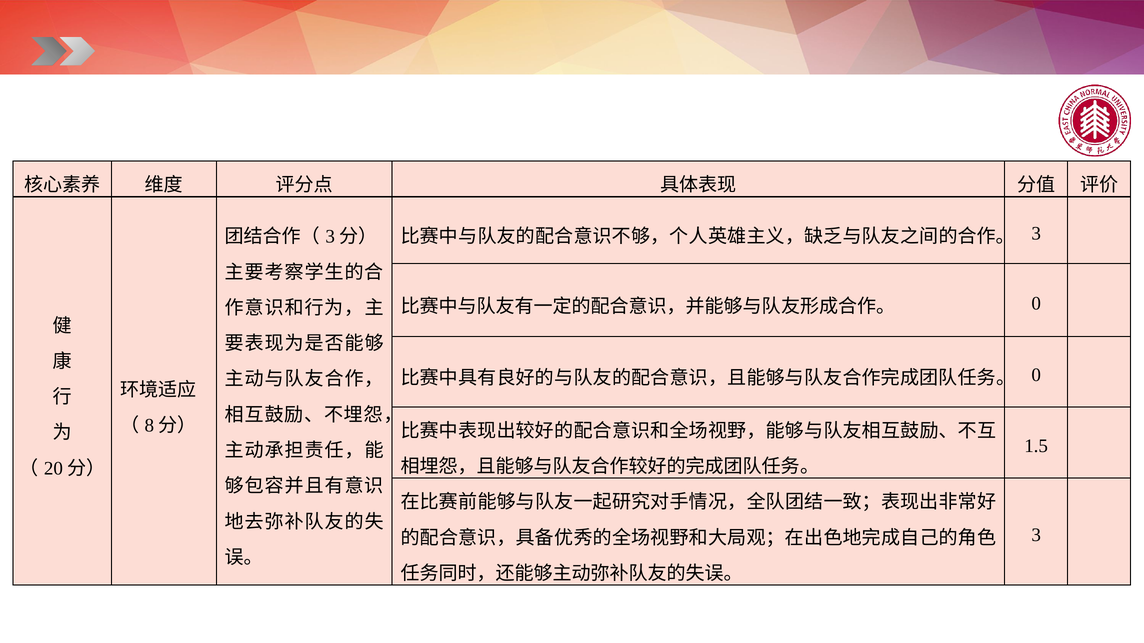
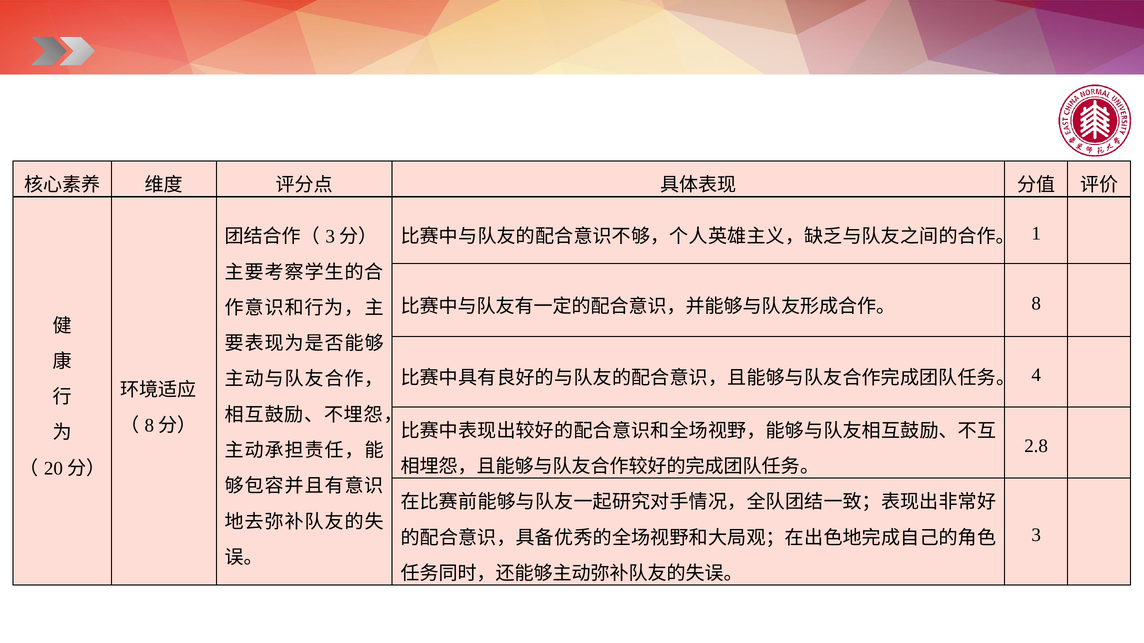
3 at (1036, 234): 3 -> 1
0 at (1036, 304): 0 -> 8
0 at (1036, 375): 0 -> 4
1.5: 1.5 -> 2.8
